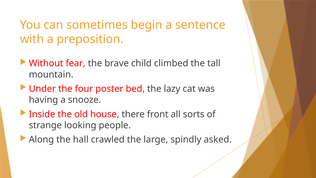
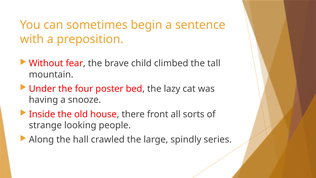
asked: asked -> series
